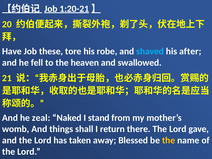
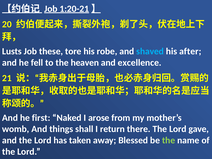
Have: Have -> Lusts
swallowed: swallowed -> excellence
zeal: zeal -> first
stand: stand -> arose
the at (169, 140) colour: yellow -> light green
